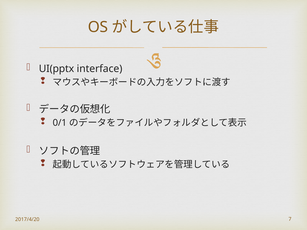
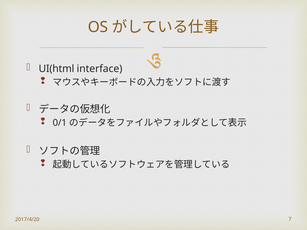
UI(pptx: UI(pptx -> UI(html
